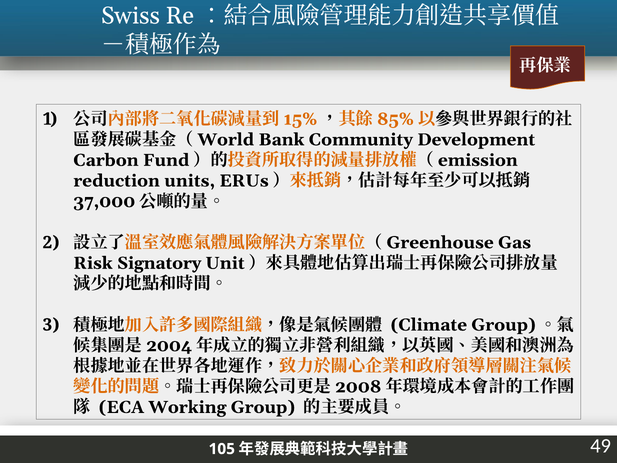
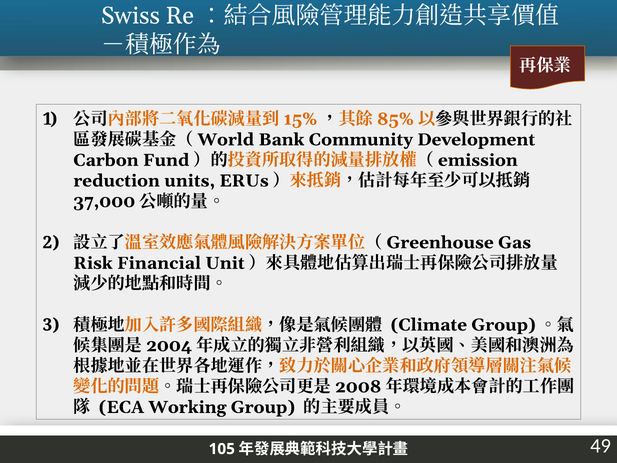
Signatory: Signatory -> Financial
